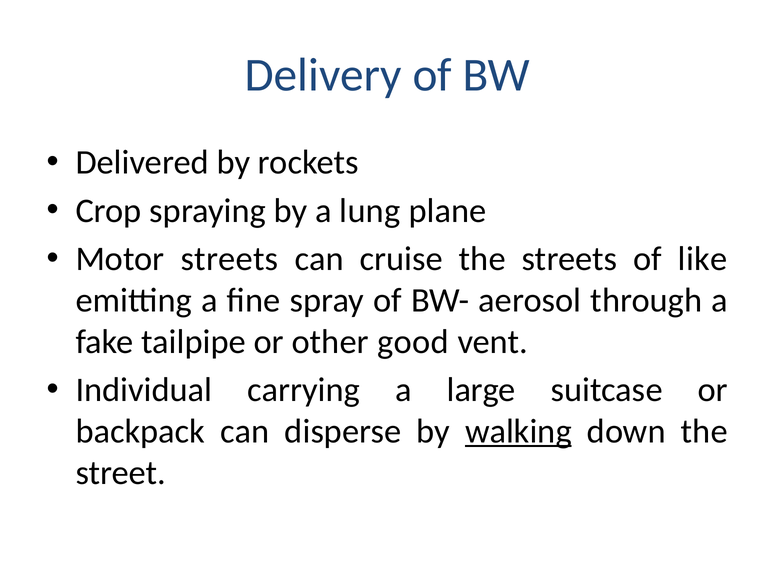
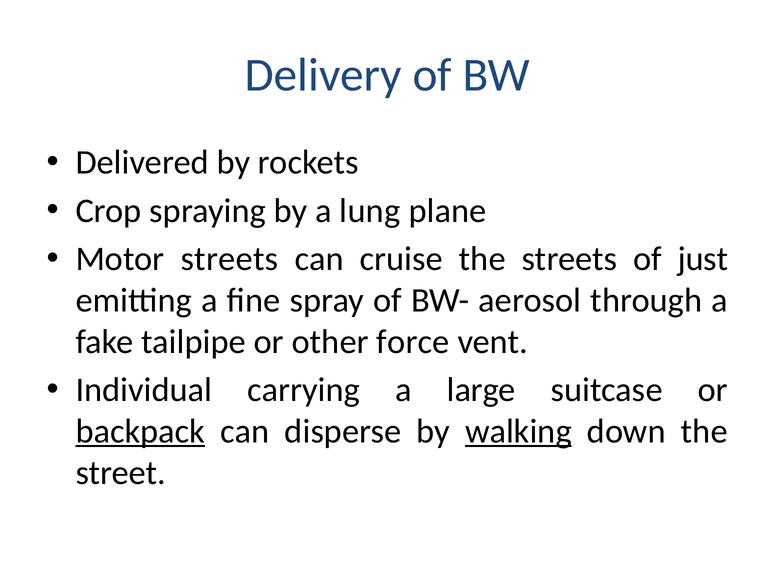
like: like -> just
good: good -> force
backpack underline: none -> present
